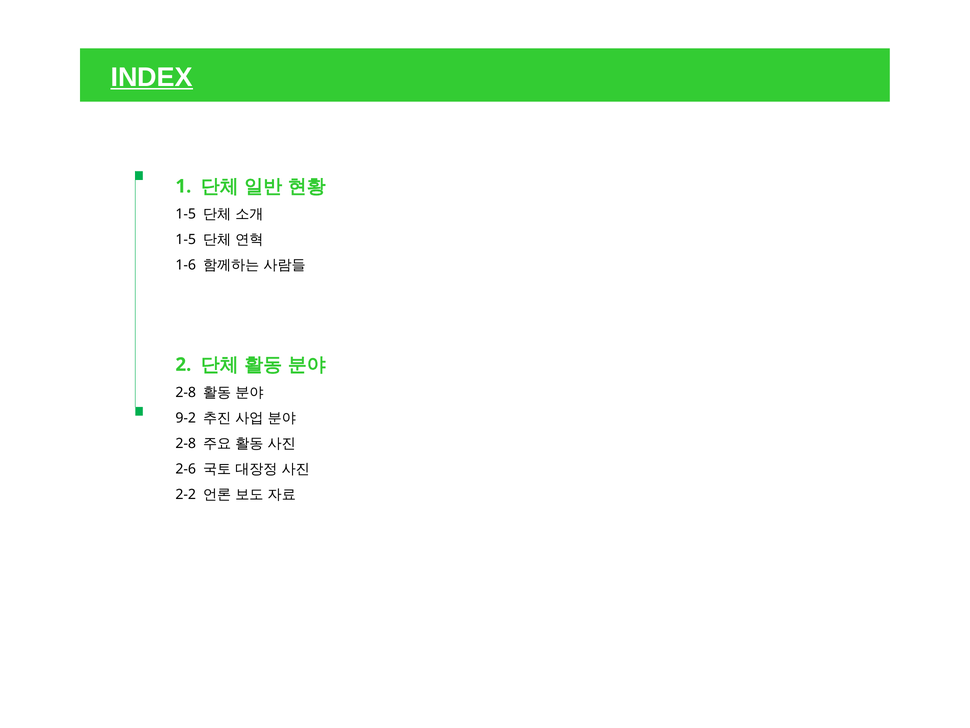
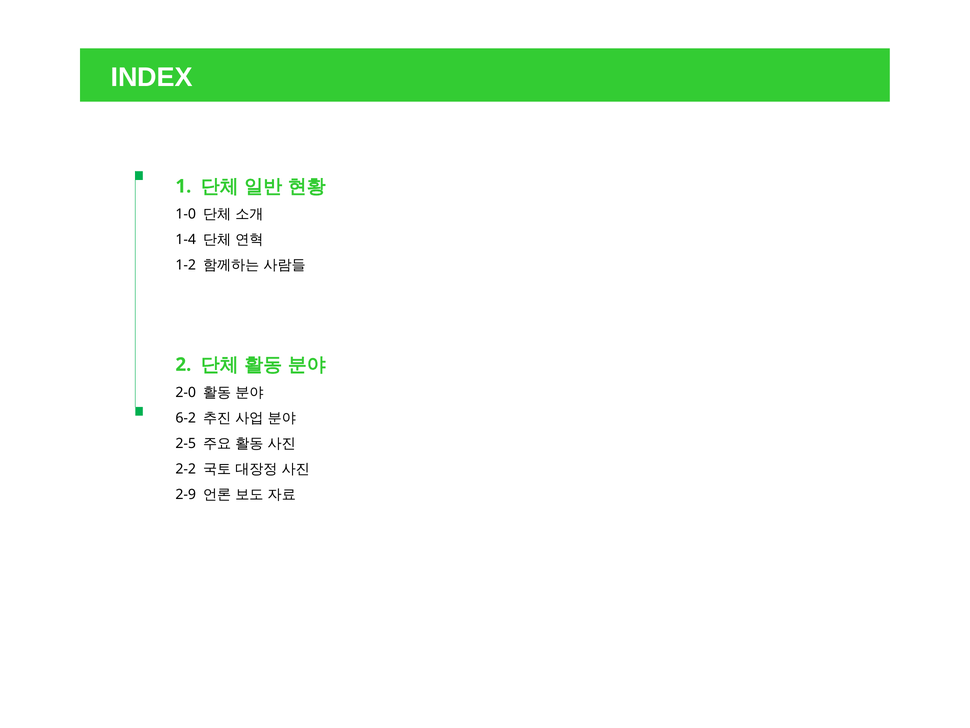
INDEX underline: present -> none
1-5 at (186, 214): 1-5 -> 1-0
1-5 at (186, 240): 1-5 -> 1-4
1-6: 1-6 -> 1-2
2-8 at (186, 392): 2-8 -> 2-0
9-2: 9-2 -> 6-2
2-8 at (186, 443): 2-8 -> 2-5
2-6: 2-6 -> 2-2
2-2: 2-2 -> 2-9
